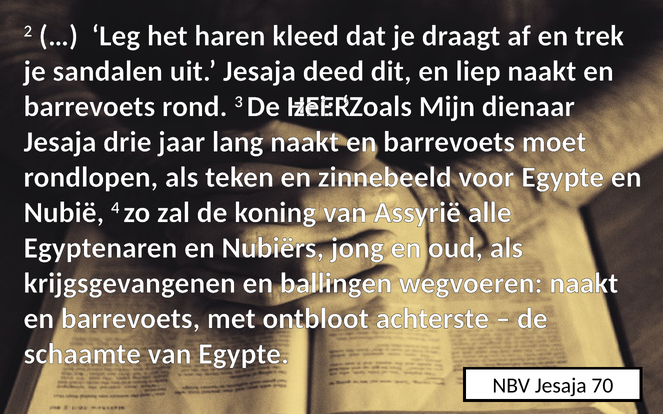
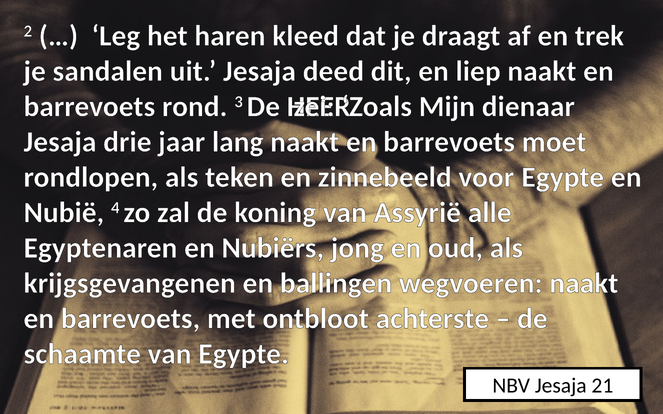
70: 70 -> 21
